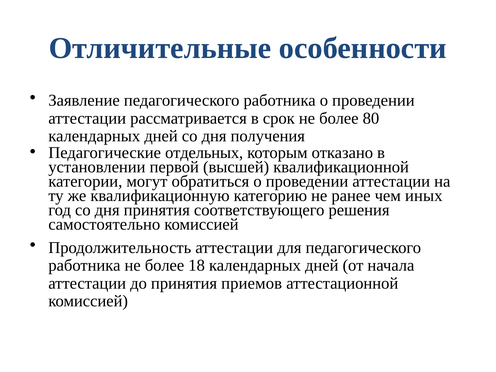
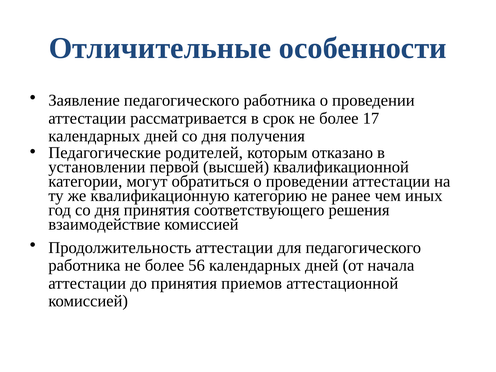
80: 80 -> 17
отдельных: отдельных -> родителей
самостоятельно: самостоятельно -> взаимодействие
18: 18 -> 56
